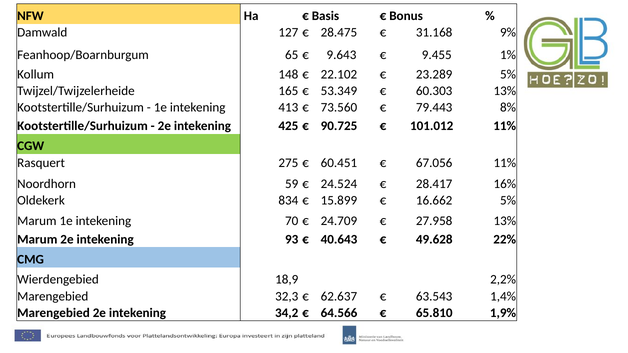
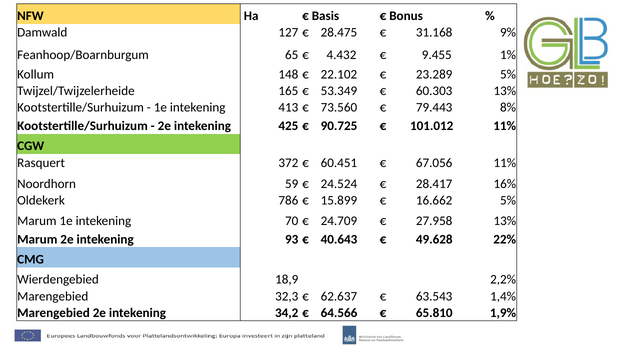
9.643: 9.643 -> 4.432
275: 275 -> 372
834: 834 -> 786
